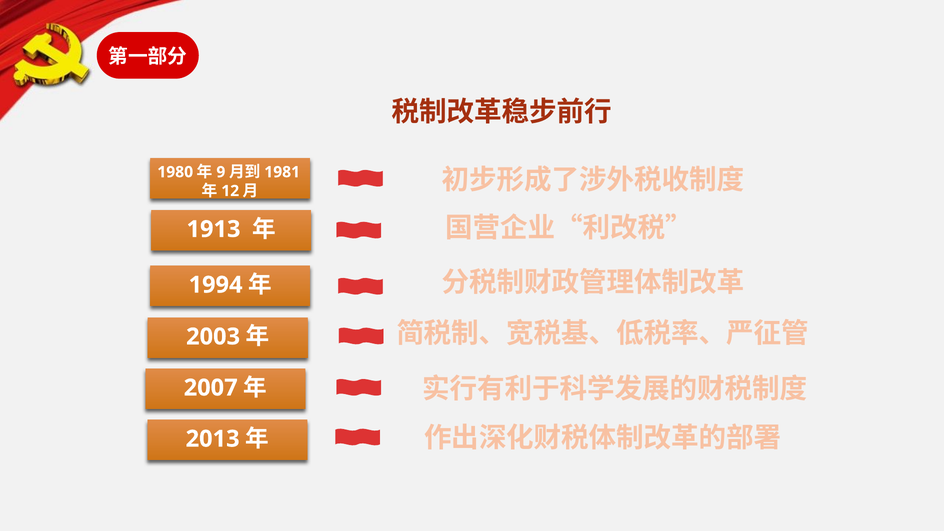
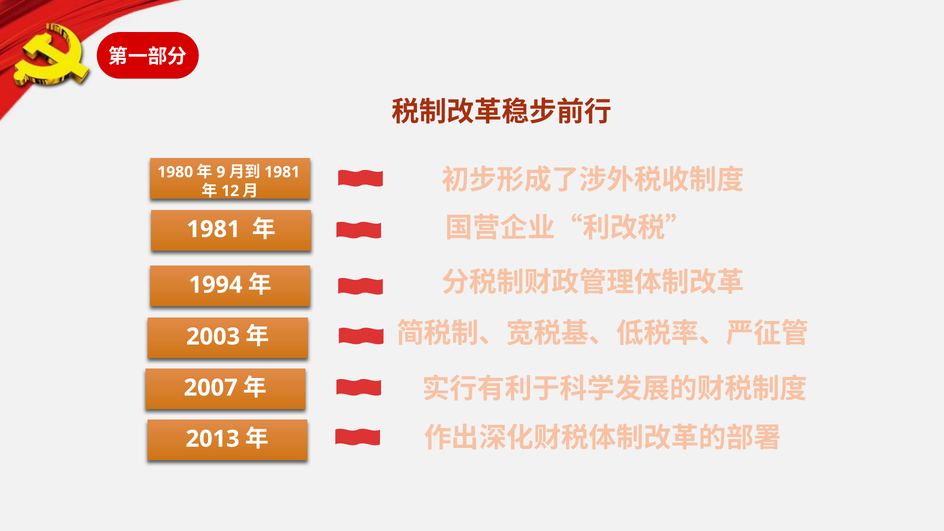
1913 at (214, 229): 1913 -> 1981
